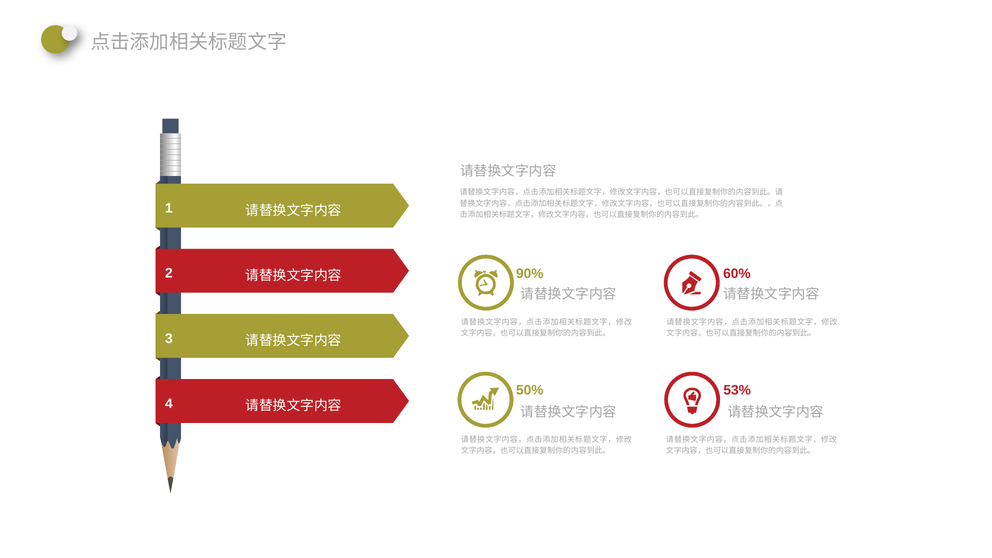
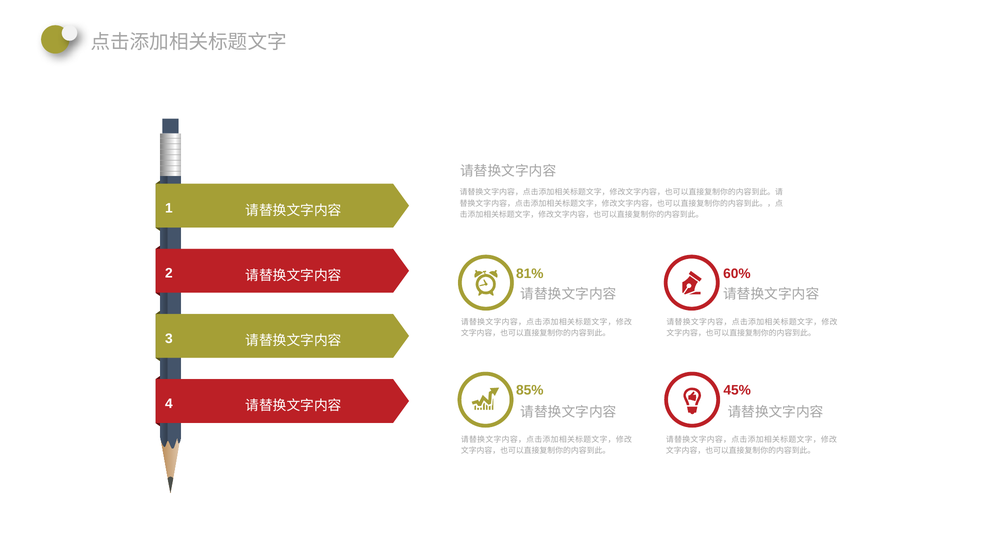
90%: 90% -> 81%
50%: 50% -> 85%
53%: 53% -> 45%
